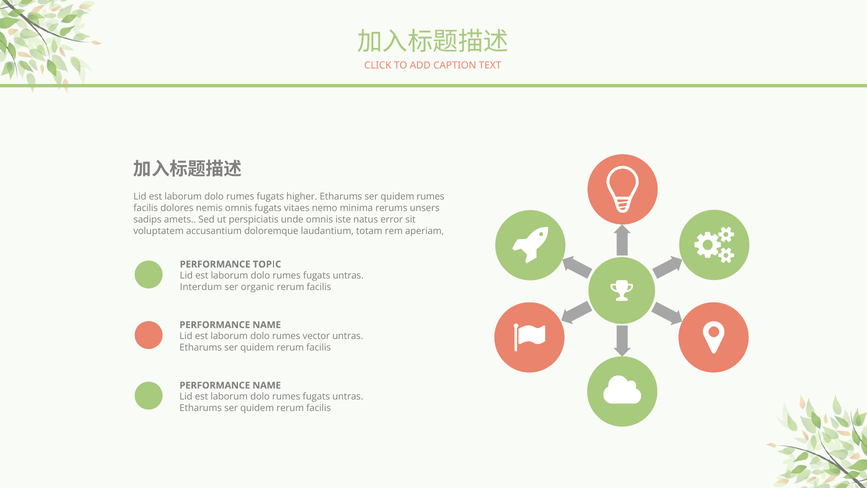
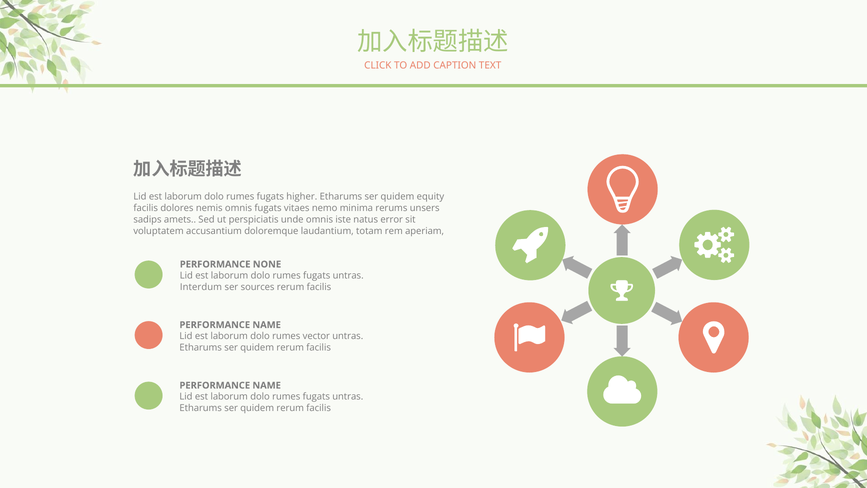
quidem rumes: rumes -> equity
TOPIC: TOPIC -> NONE
organic: organic -> sources
